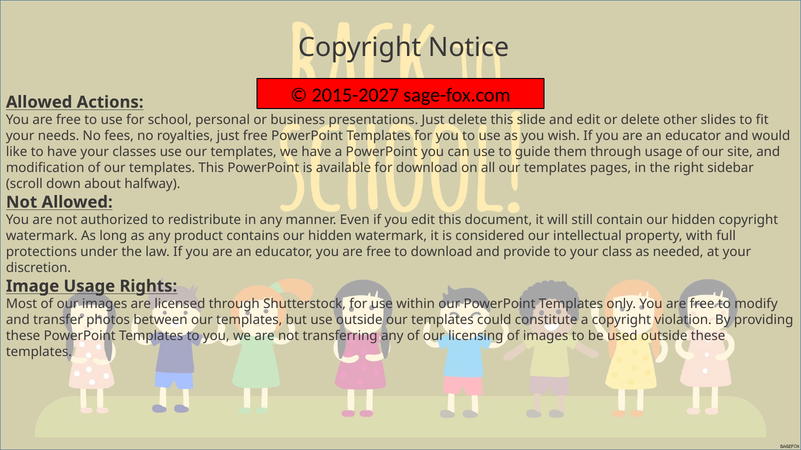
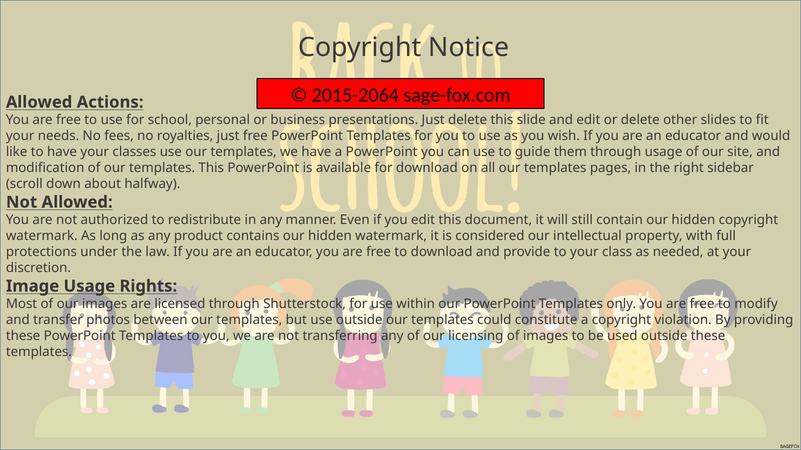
2015-2027: 2015-2027 -> 2015-2064
